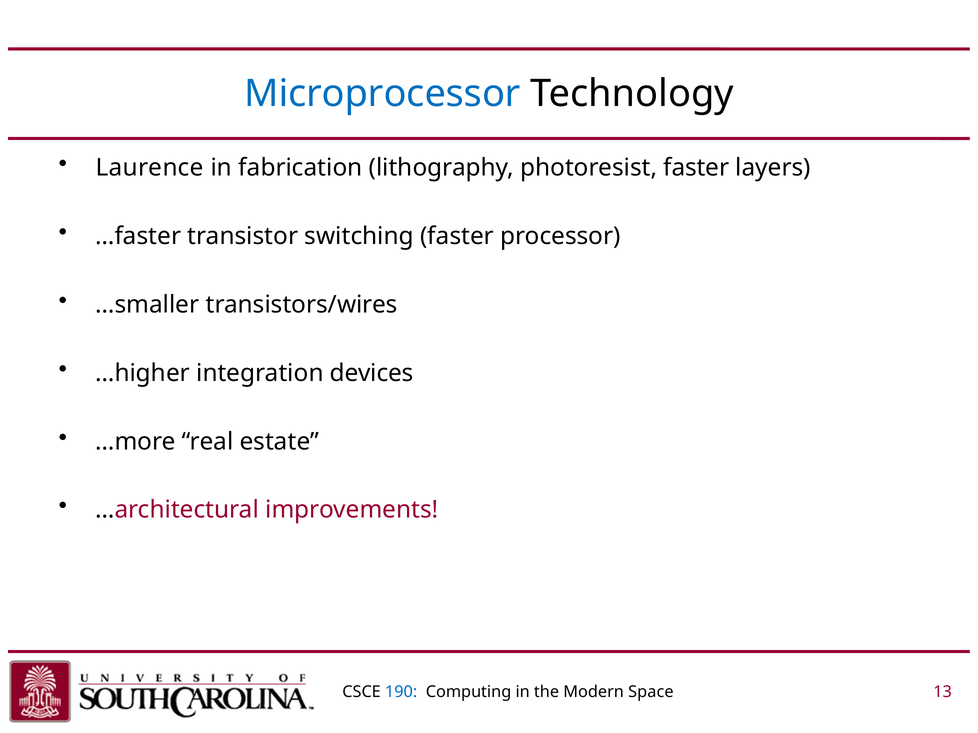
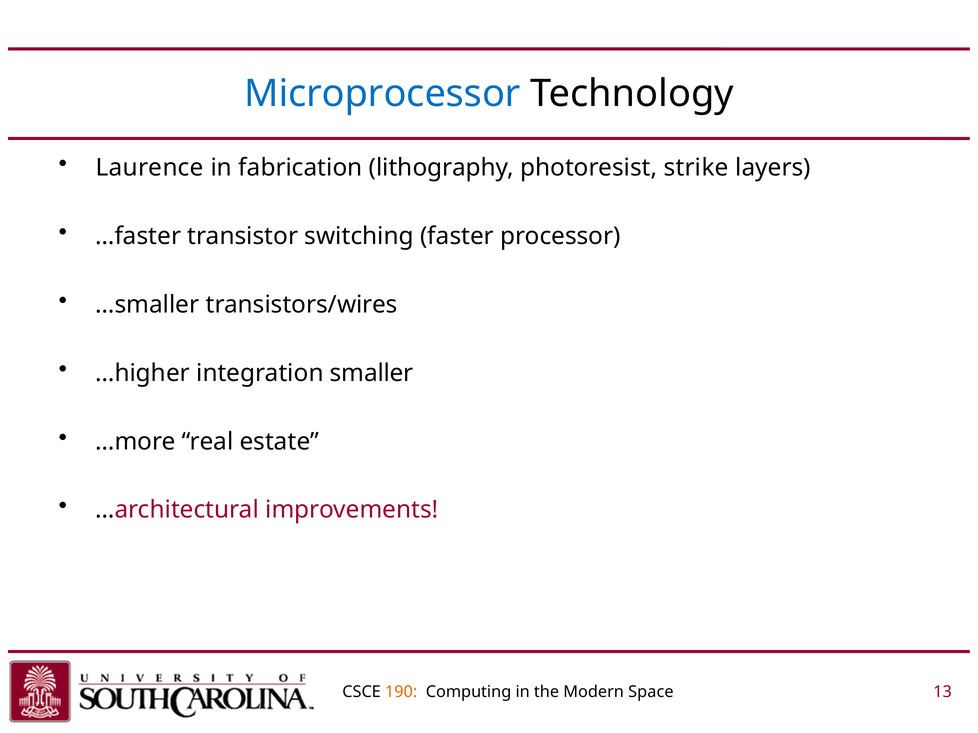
photoresist faster: faster -> strike
devices: devices -> smaller
190 colour: blue -> orange
